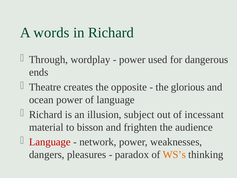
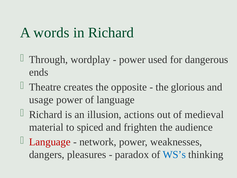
ocean: ocean -> usage
subject: subject -> actions
incessant: incessant -> medieval
bisson: bisson -> spiced
WS’s colour: orange -> blue
